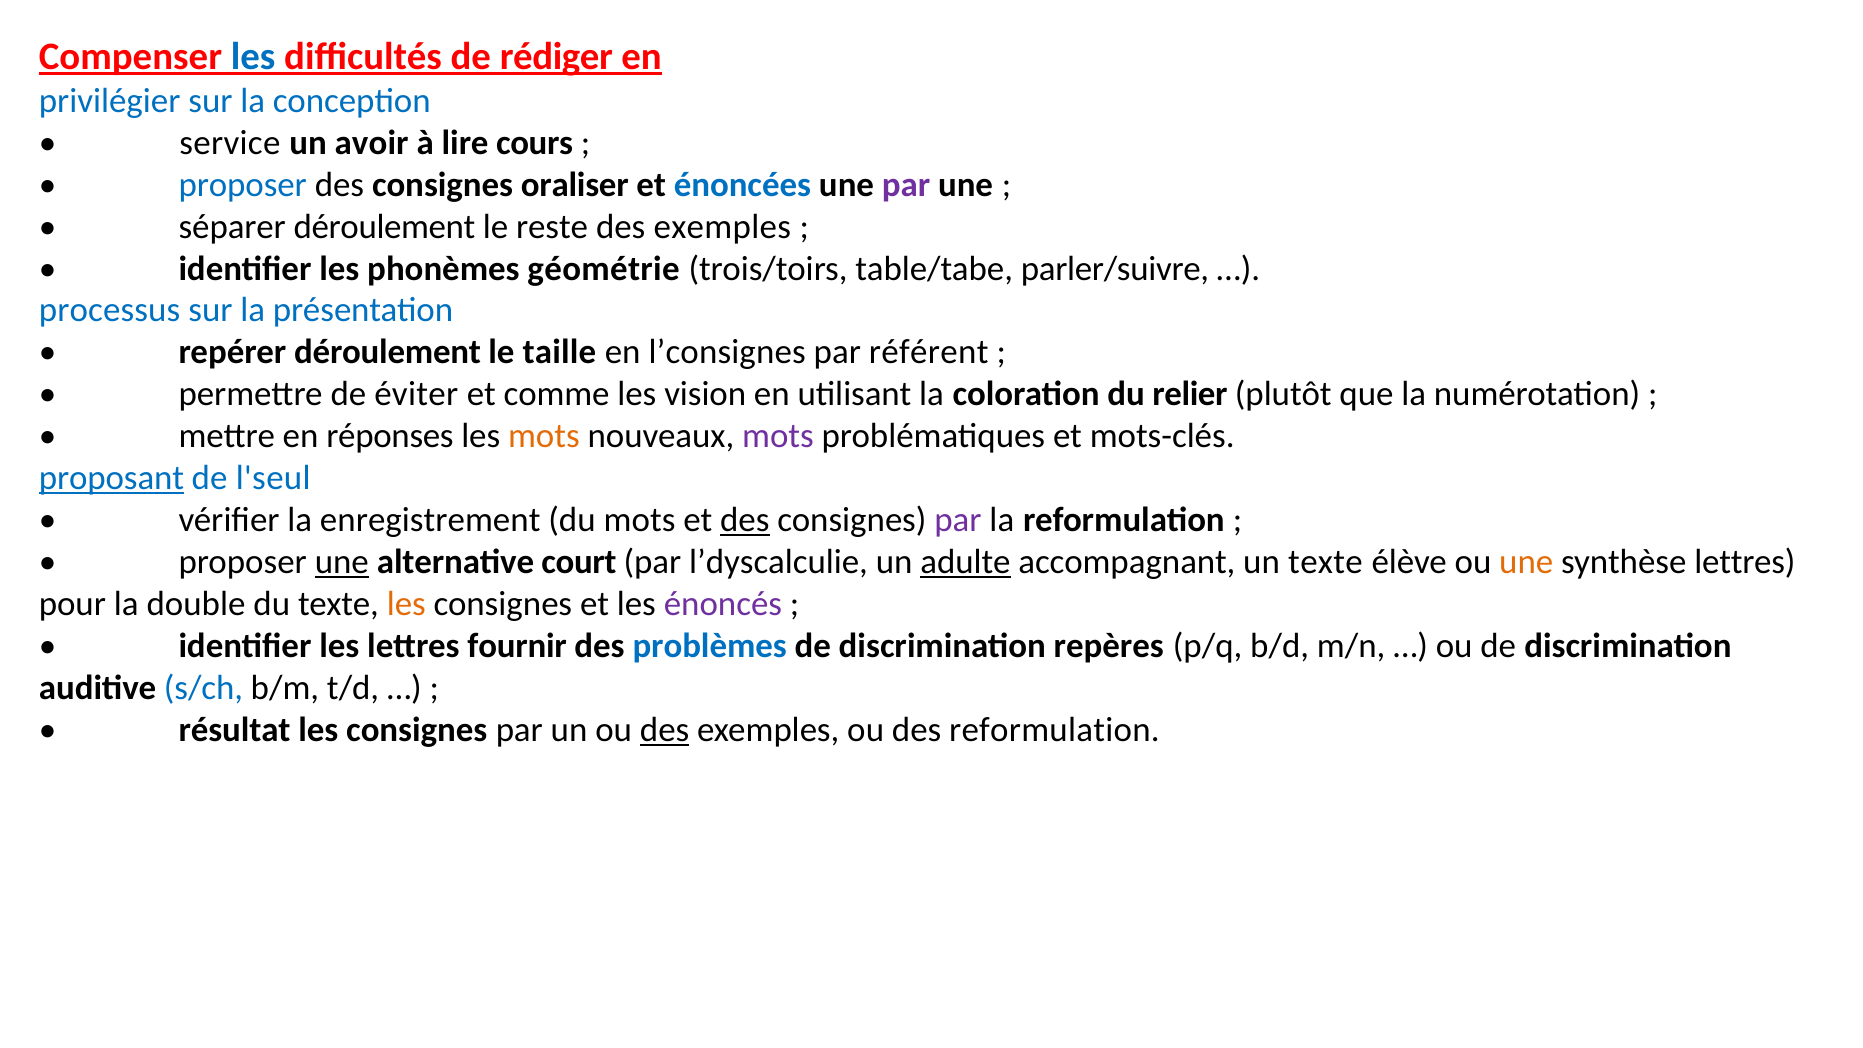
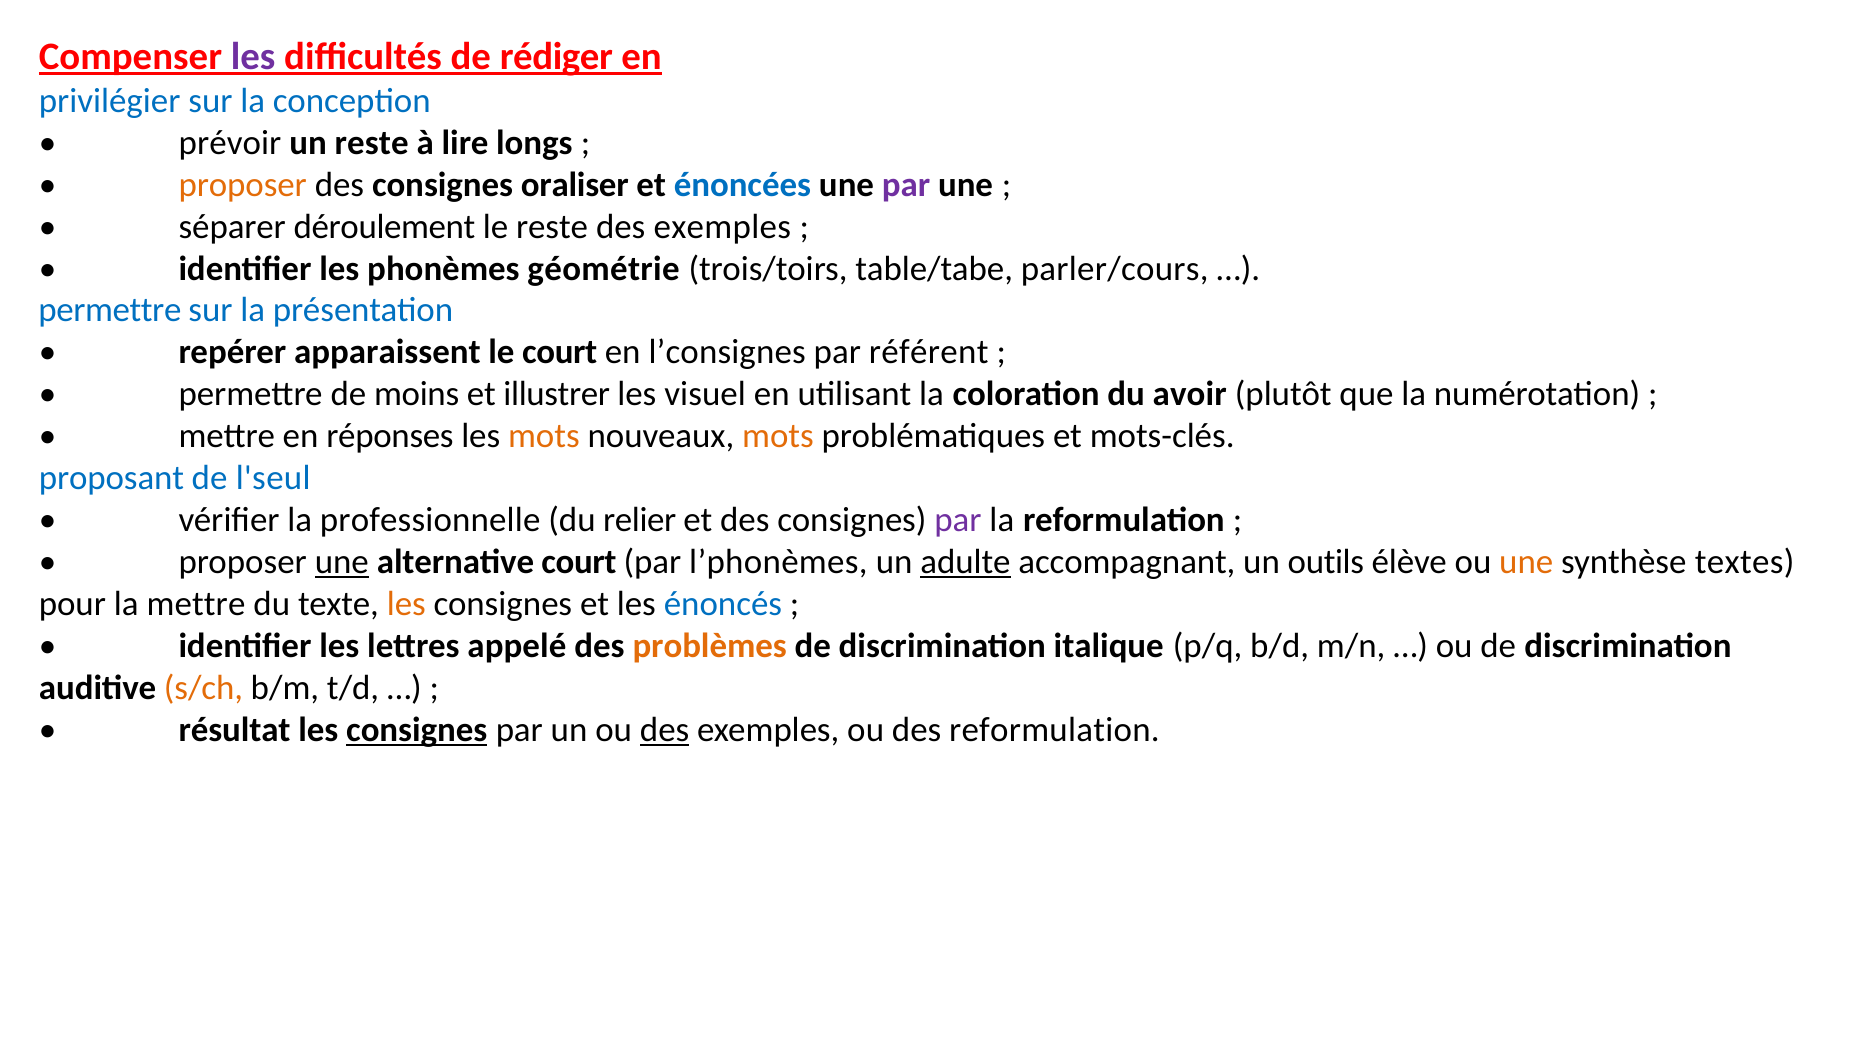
les at (253, 57) colour: blue -> purple
service: service -> prévoir
un avoir: avoir -> reste
cours: cours -> longs
proposer at (243, 185) colour: blue -> orange
parler/suivre: parler/suivre -> parler/cours
processus at (110, 310): processus -> permettre
repérer déroulement: déroulement -> apparaissent
le taille: taille -> court
éviter: éviter -> moins
comme: comme -> illustrer
vision: vision -> visuel
relier: relier -> avoir
mots at (778, 436) colour: purple -> orange
proposant underline: present -> none
enregistrement: enregistrement -> professionnelle
du mots: mots -> relier
des at (745, 520) underline: present -> none
l’dyscalculie: l’dyscalculie -> l’phonèmes
un texte: texte -> outils
synthèse lettres: lettres -> textes
la double: double -> mettre
énoncés colour: purple -> blue
fournir: fournir -> appelé
problèmes colour: blue -> orange
repères: repères -> italique
s/ch colour: blue -> orange
consignes at (417, 730) underline: none -> present
